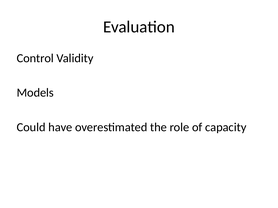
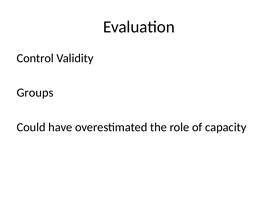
Models: Models -> Groups
